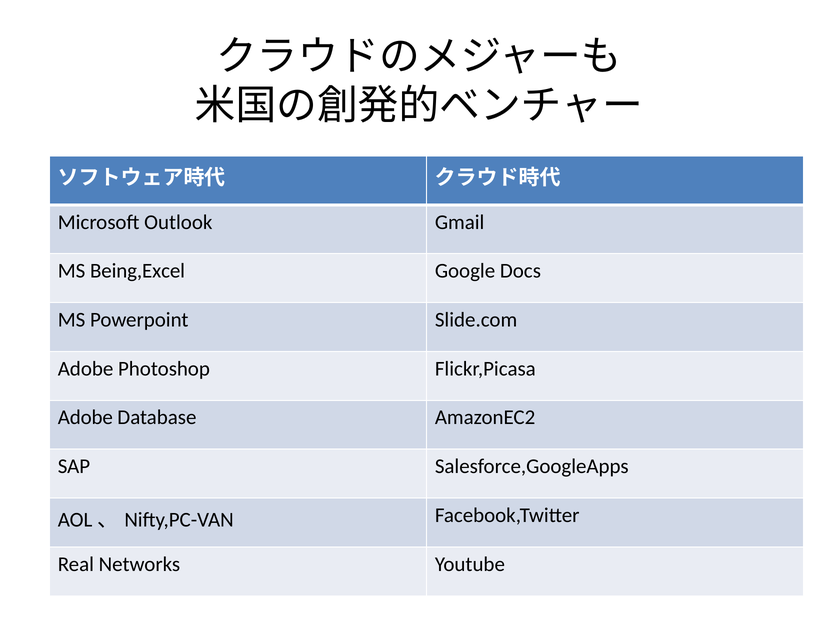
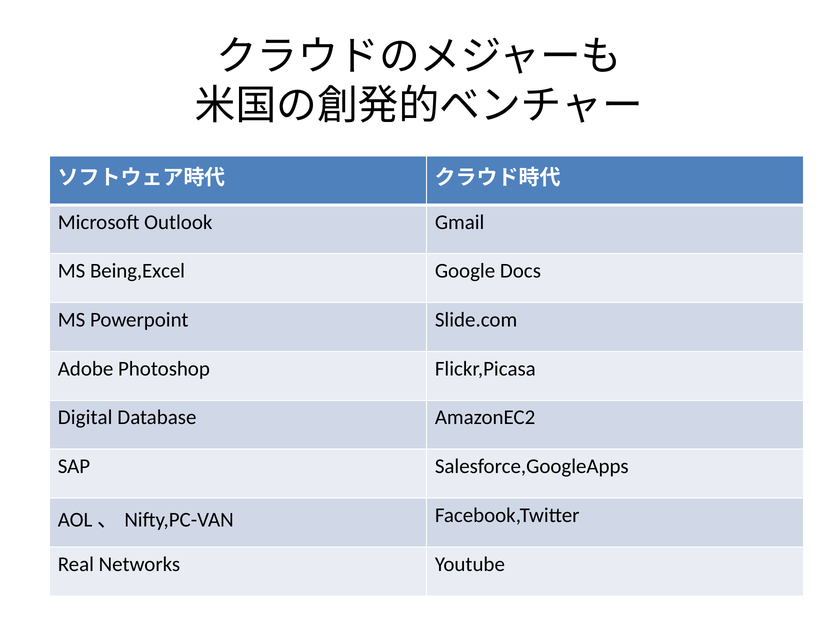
Adobe at (85, 417): Adobe -> Digital
